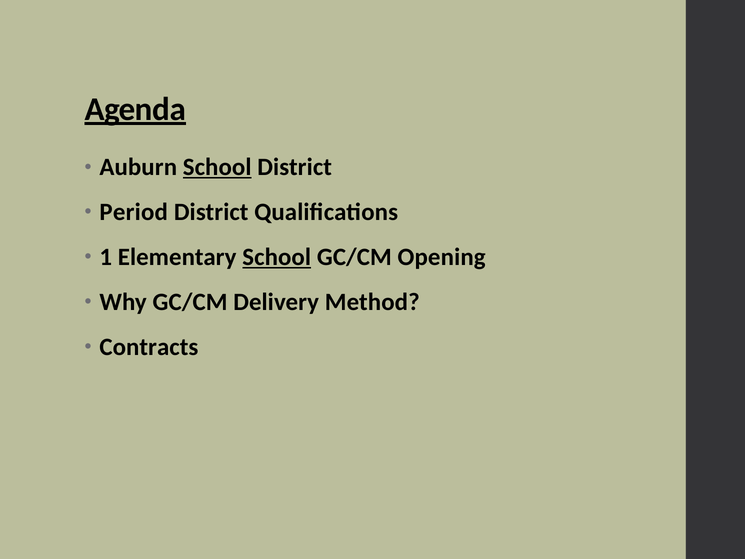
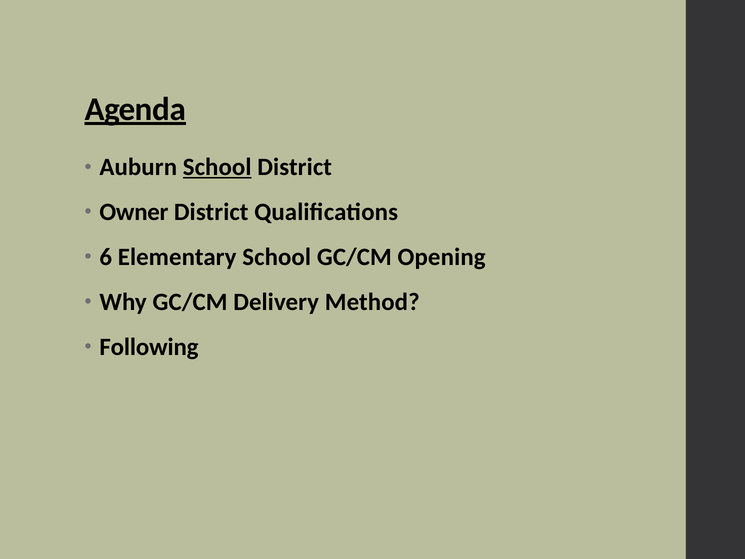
Period: Period -> Owner
1: 1 -> 6
School at (277, 257) underline: present -> none
Contracts: Contracts -> Following
